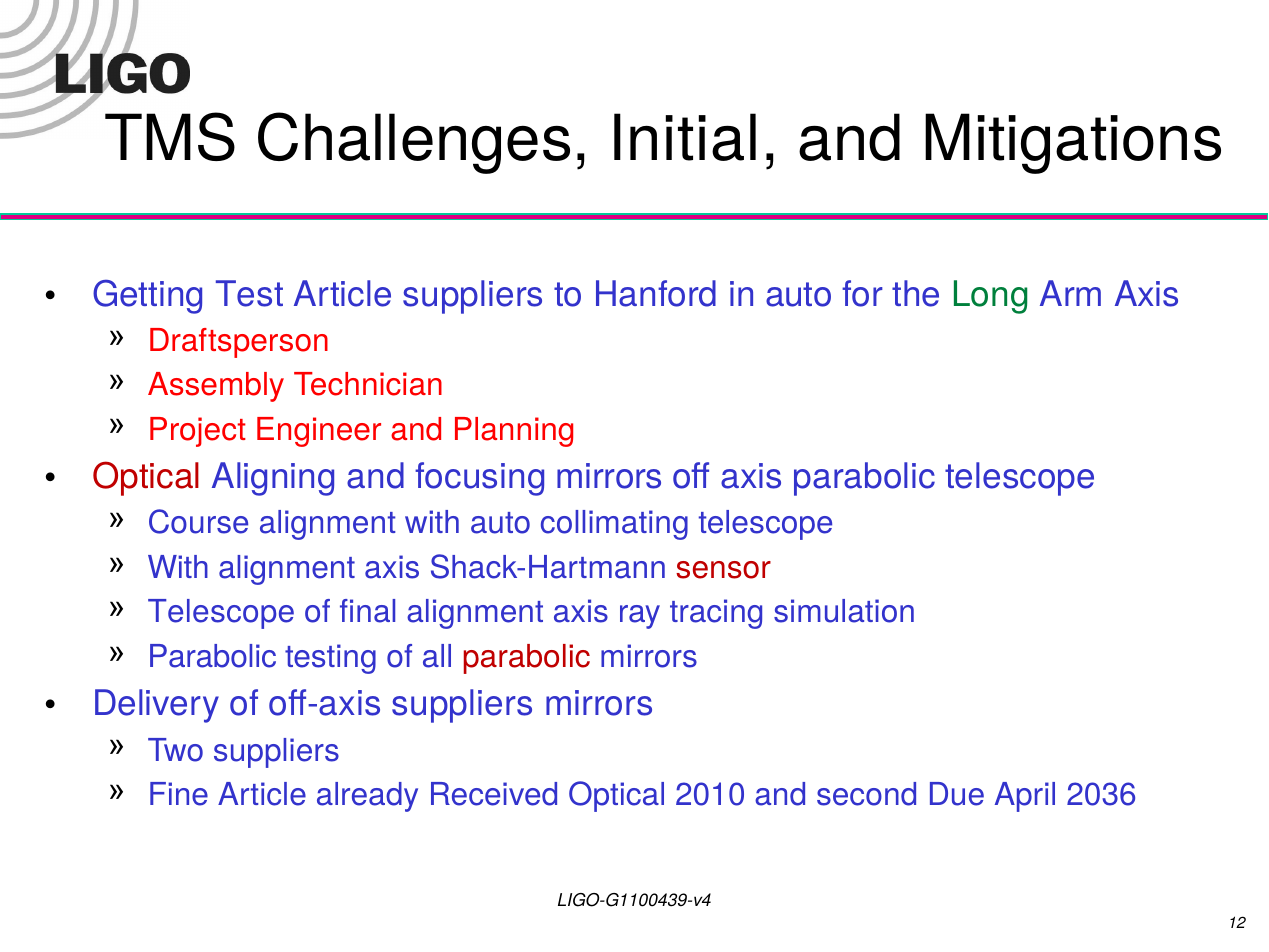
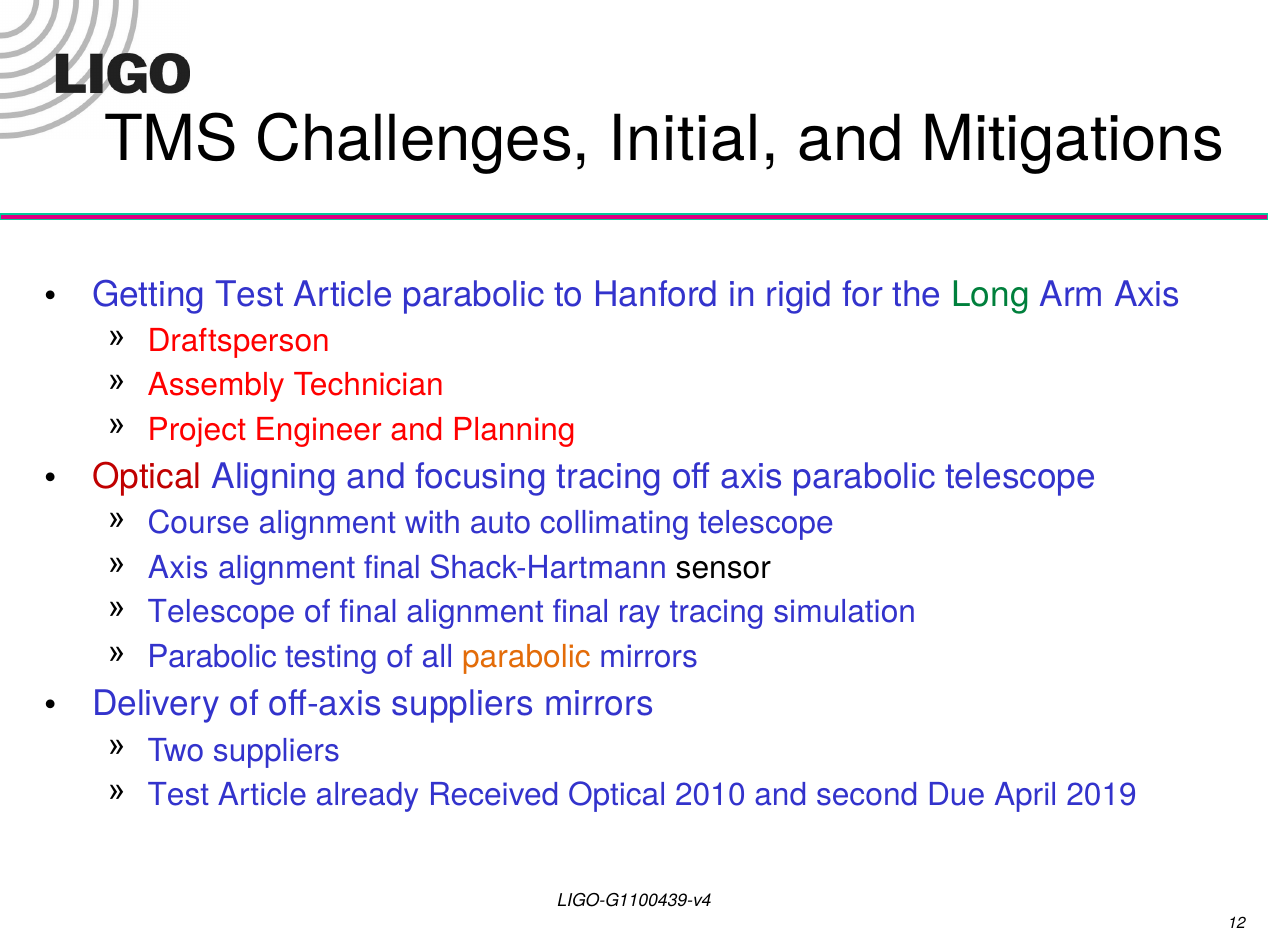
Article suppliers: suppliers -> parabolic
in auto: auto -> rigid
focusing mirrors: mirrors -> tracing
With at (179, 568): With -> Axis
axis at (392, 568): axis -> final
sensor colour: red -> black
final alignment axis: axis -> final
parabolic at (526, 657) colour: red -> orange
Fine at (178, 795): Fine -> Test
2036: 2036 -> 2019
